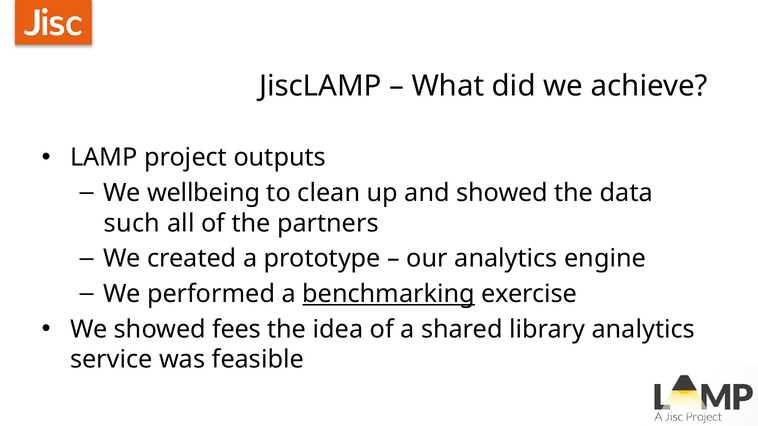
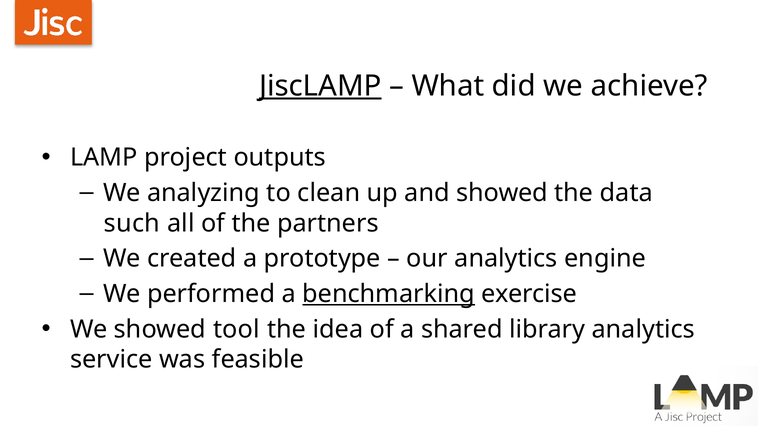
JiscLAMP underline: none -> present
wellbeing: wellbeing -> analyzing
fees: fees -> tool
